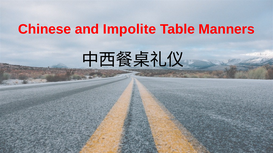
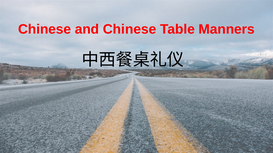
and Impolite: Impolite -> Chinese
